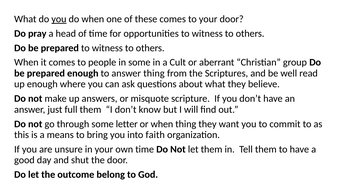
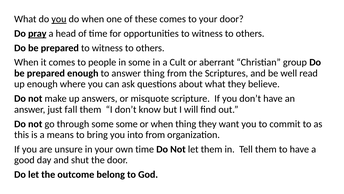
pray underline: none -> present
full: full -> fall
some letter: letter -> some
into faith: faith -> from
